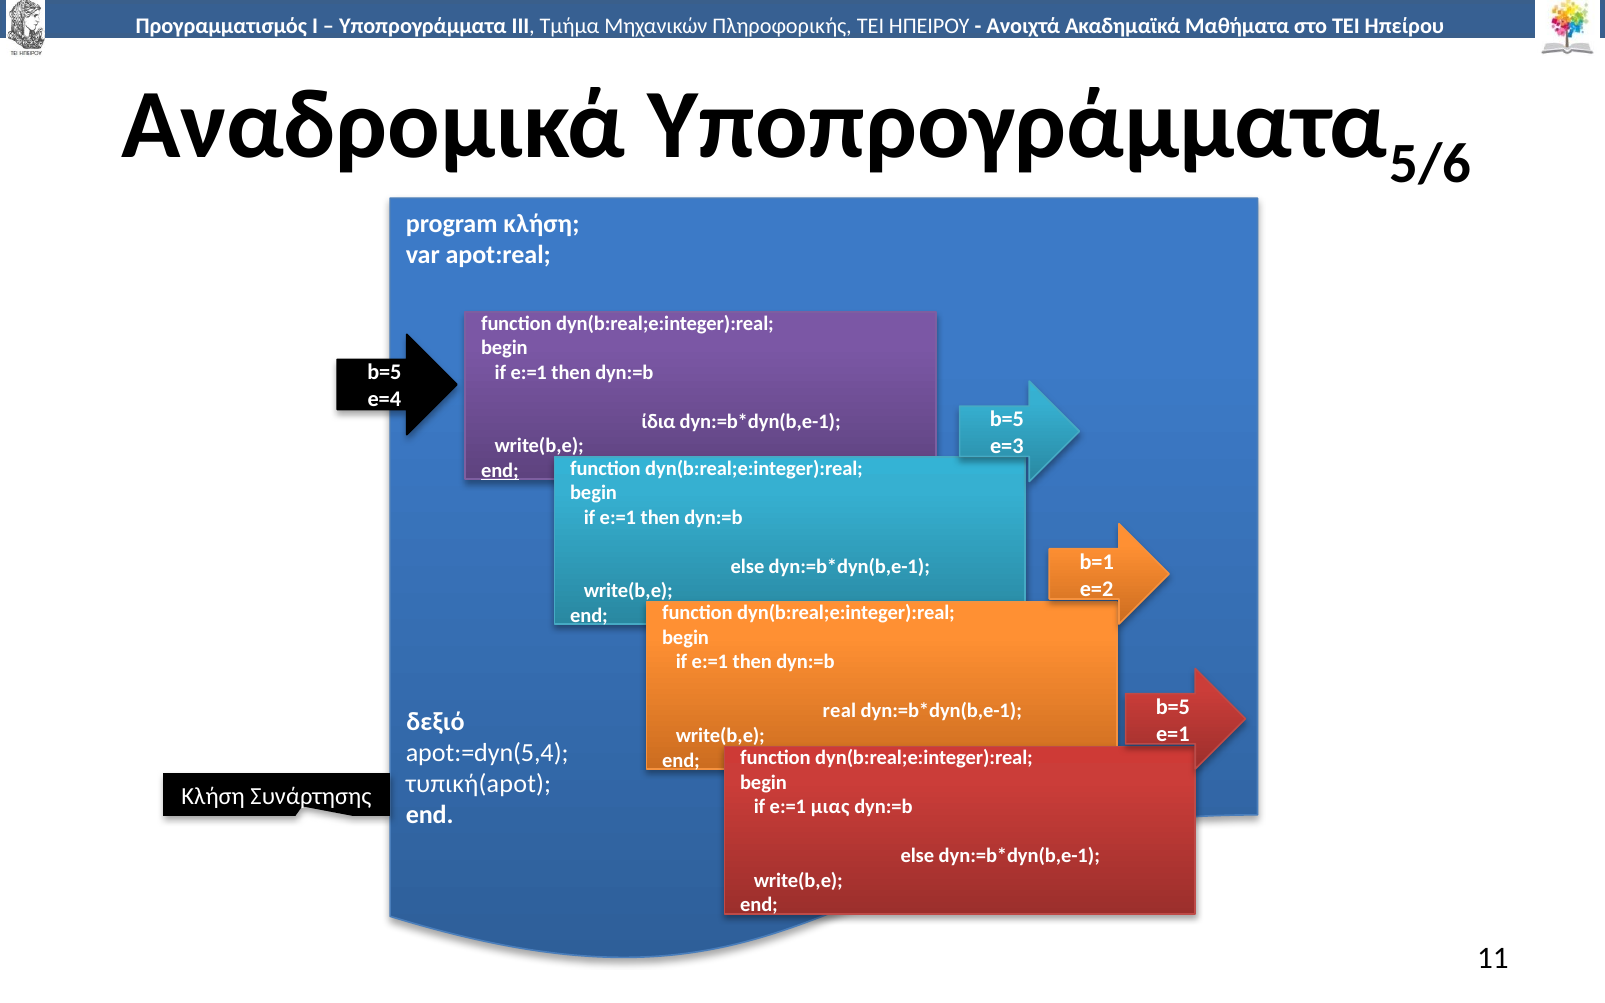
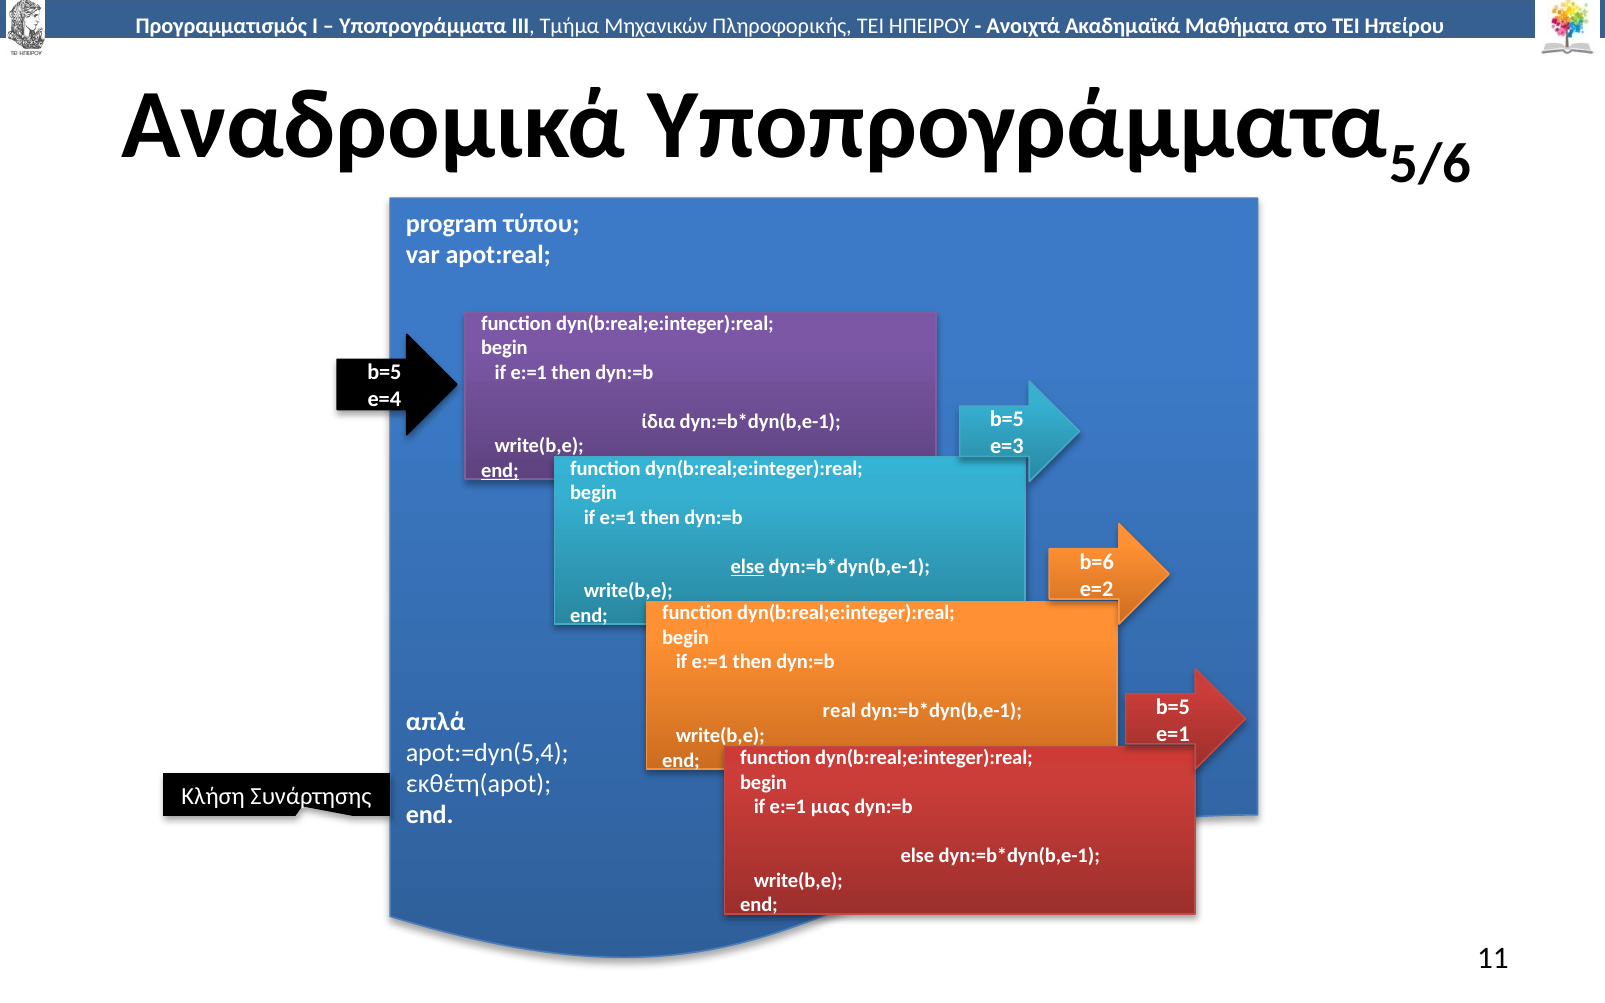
program κλήση: κλήση -> τύπου
b=1: b=1 -> b=6
else at (748, 566) underline: none -> present
δεξιό: δεξιό -> απλά
τυπική(apot: τυπική(apot -> εκθέτη(apot
